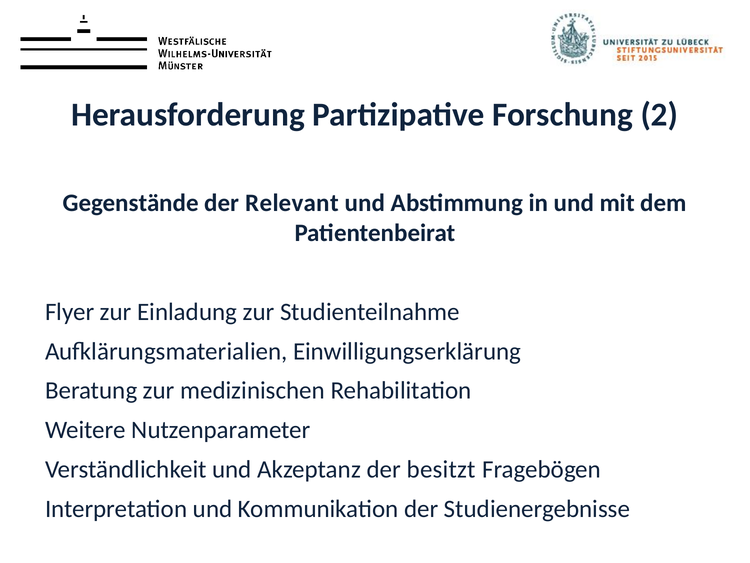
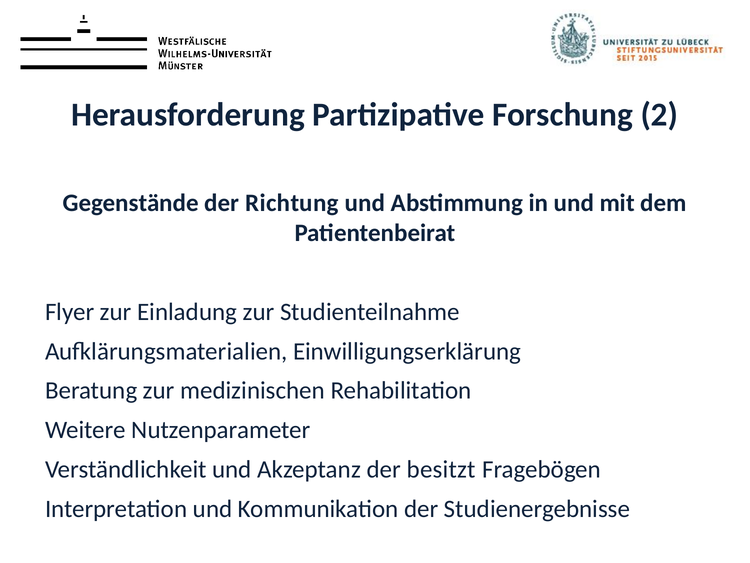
Relevant: Relevant -> Richtung
